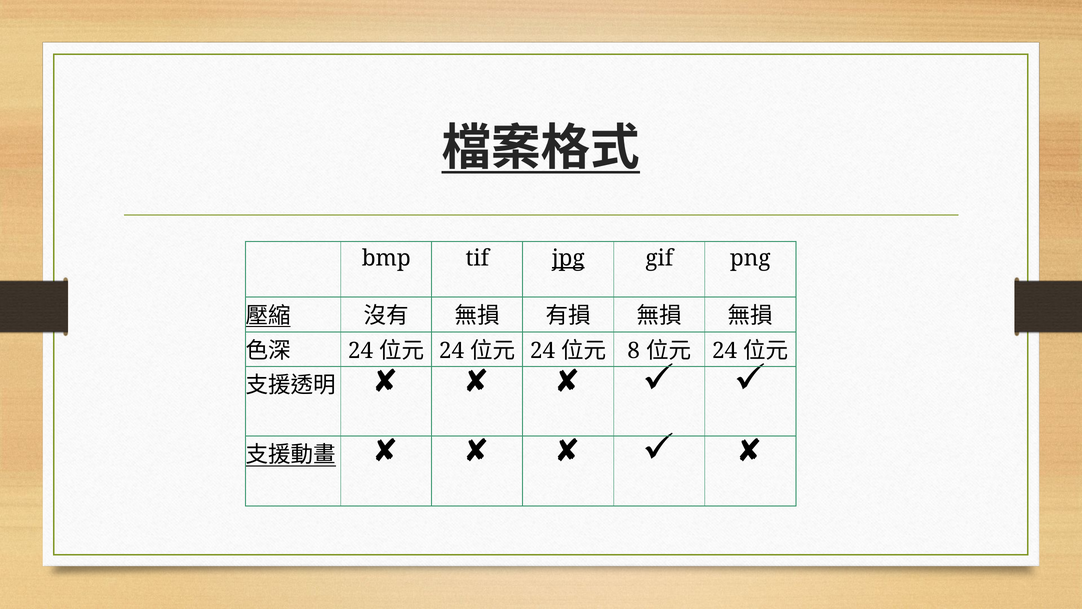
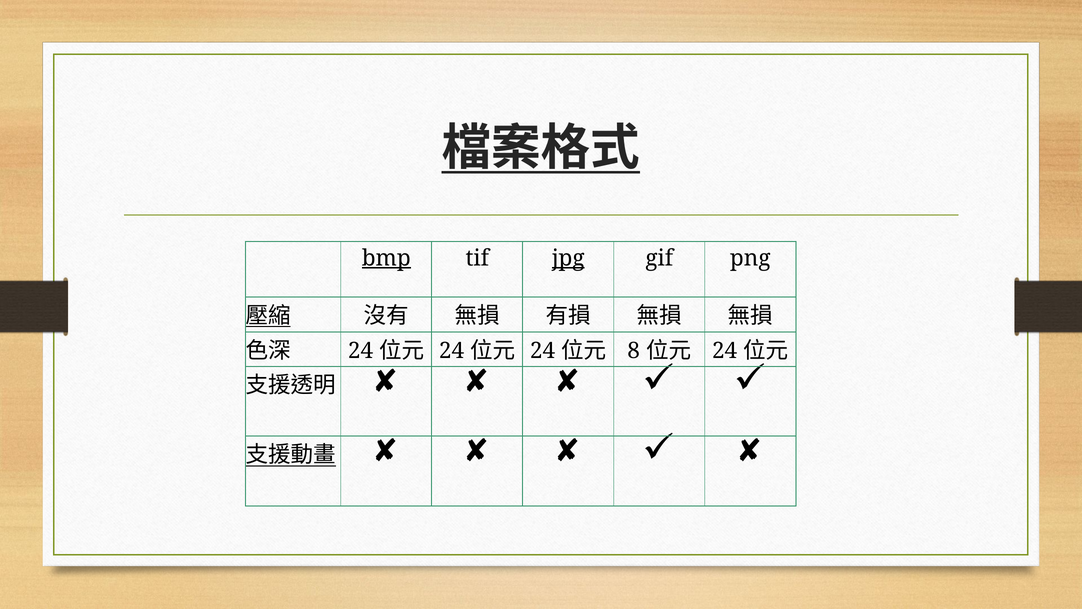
bmp underline: none -> present
